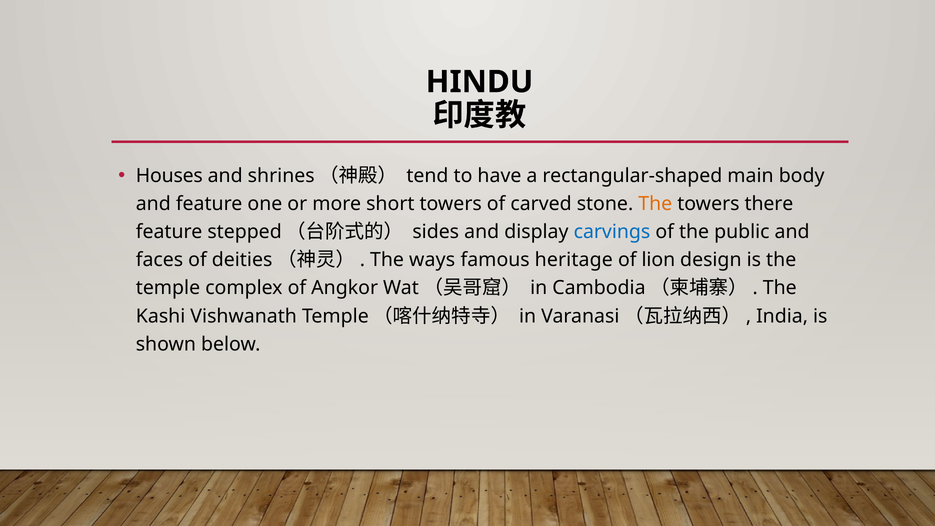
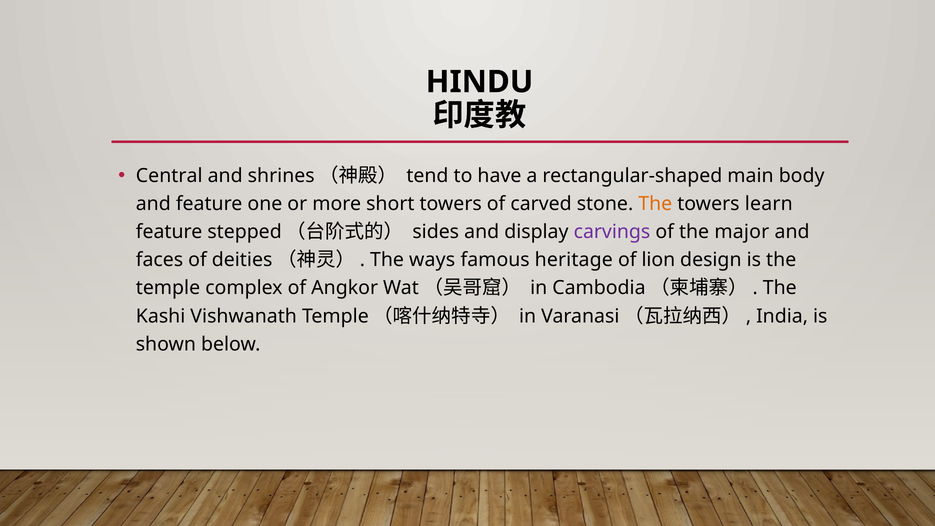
Houses: Houses -> Central
there: there -> learn
carvings colour: blue -> purple
public: public -> major
